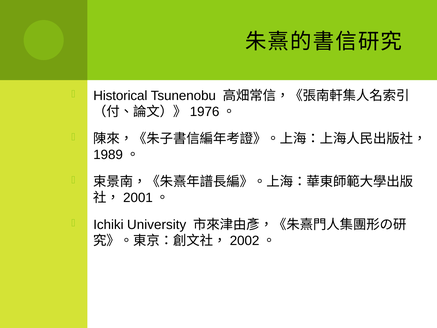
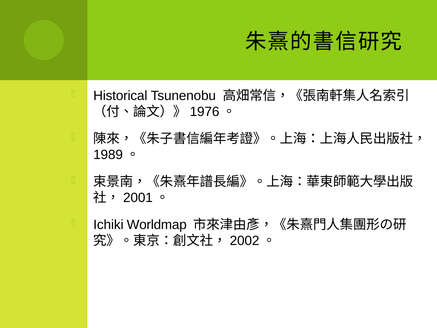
University: University -> Worldmap
